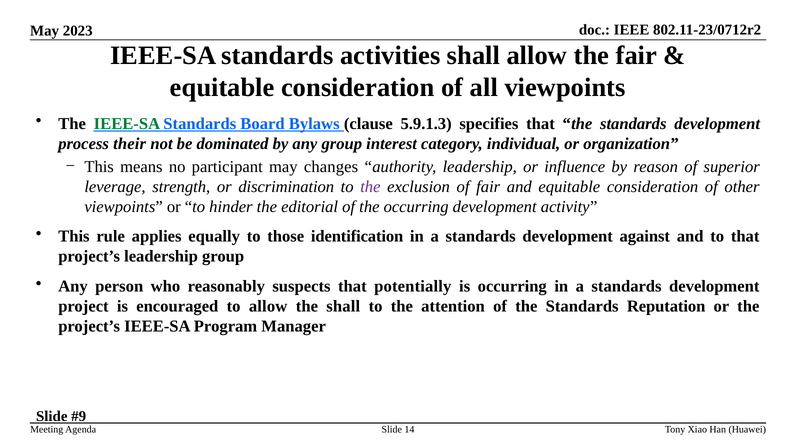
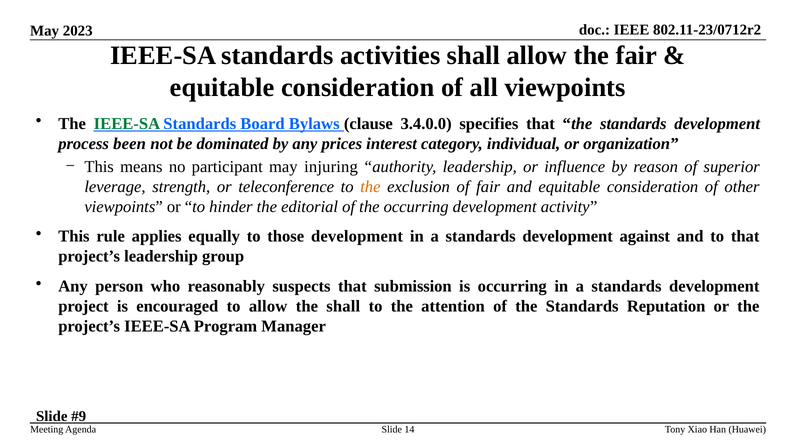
5.9.1.3: 5.9.1.3 -> 3.4.0.0
their: their -> been
any group: group -> prices
changes: changes -> injuring
discrimination: discrimination -> teleconference
the at (370, 187) colour: purple -> orange
those identification: identification -> development
potentially: potentially -> submission
